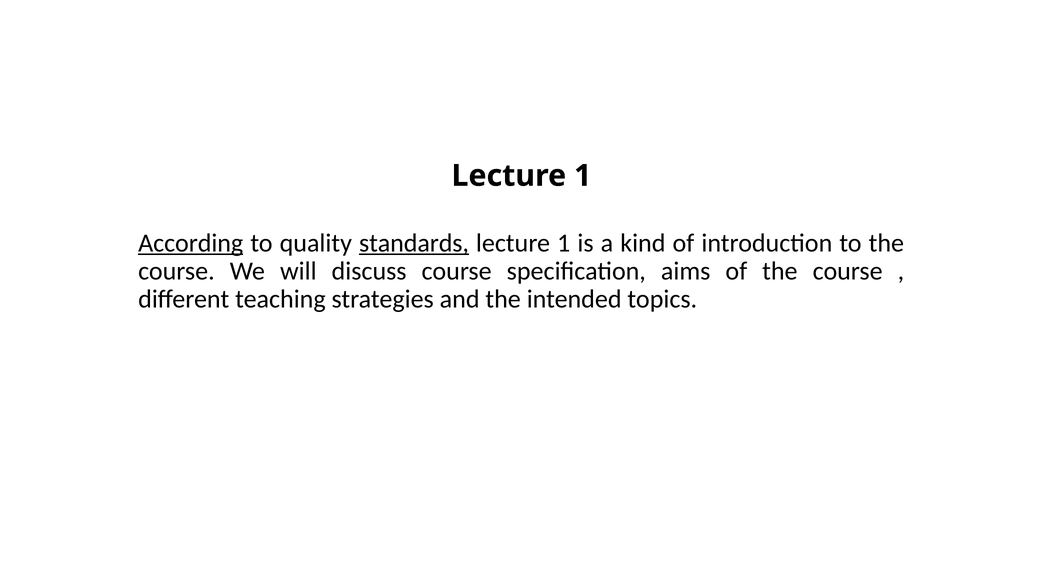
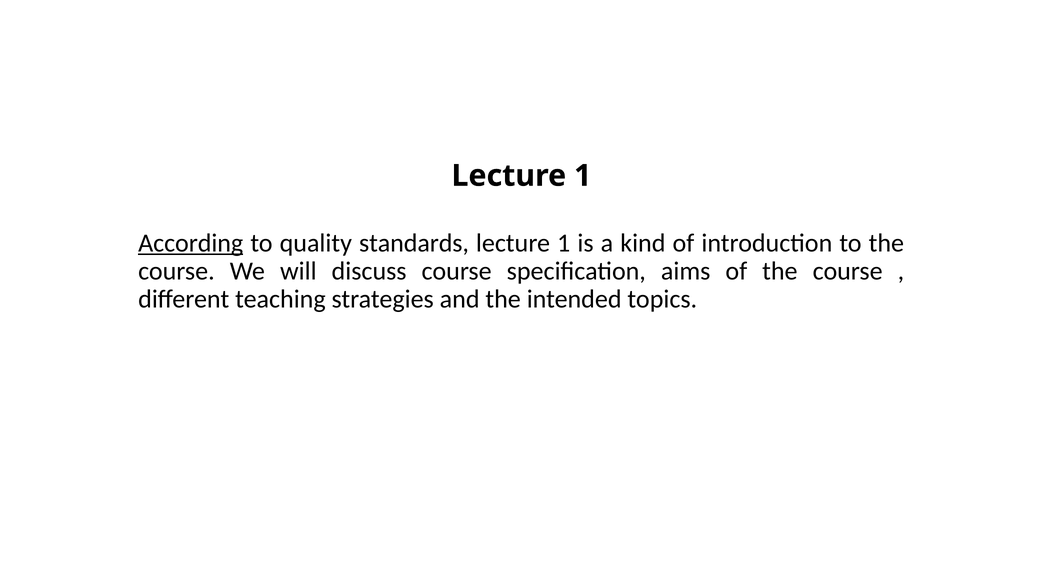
standards underline: present -> none
